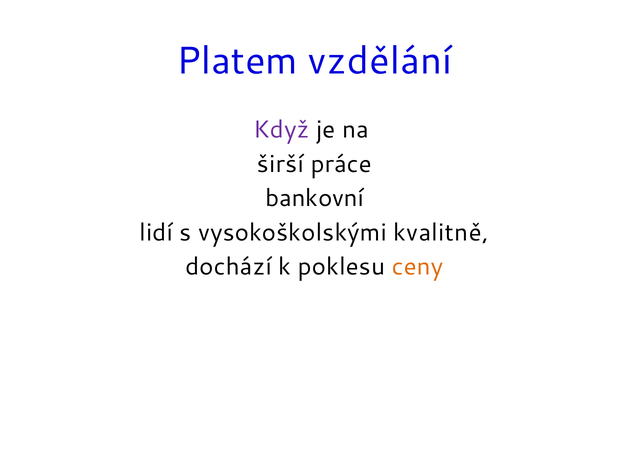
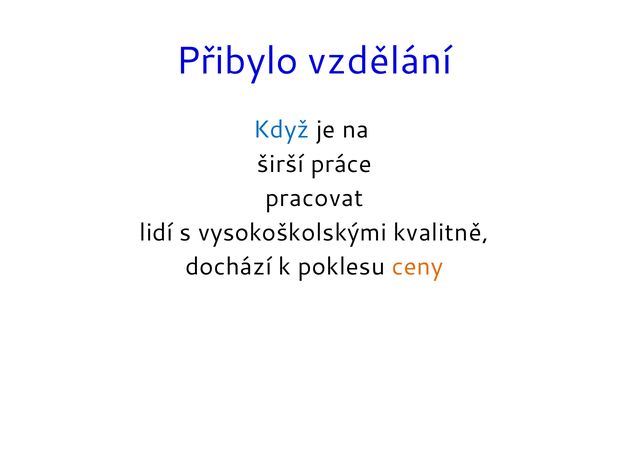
Platem: Platem -> Přibylo
Když colour: purple -> blue
bankovní: bankovní -> pracovat
